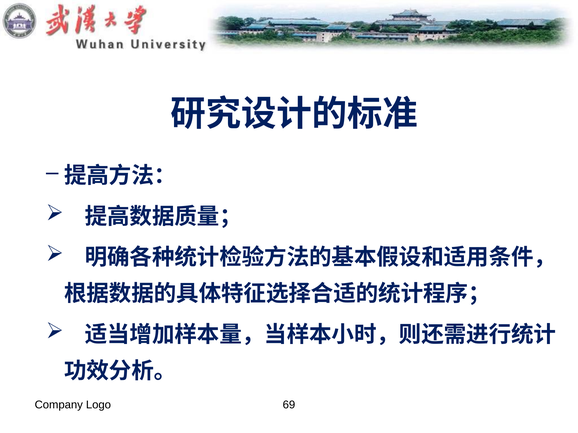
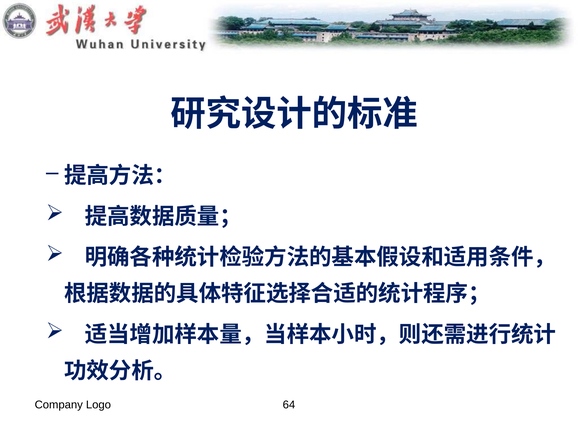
69: 69 -> 64
